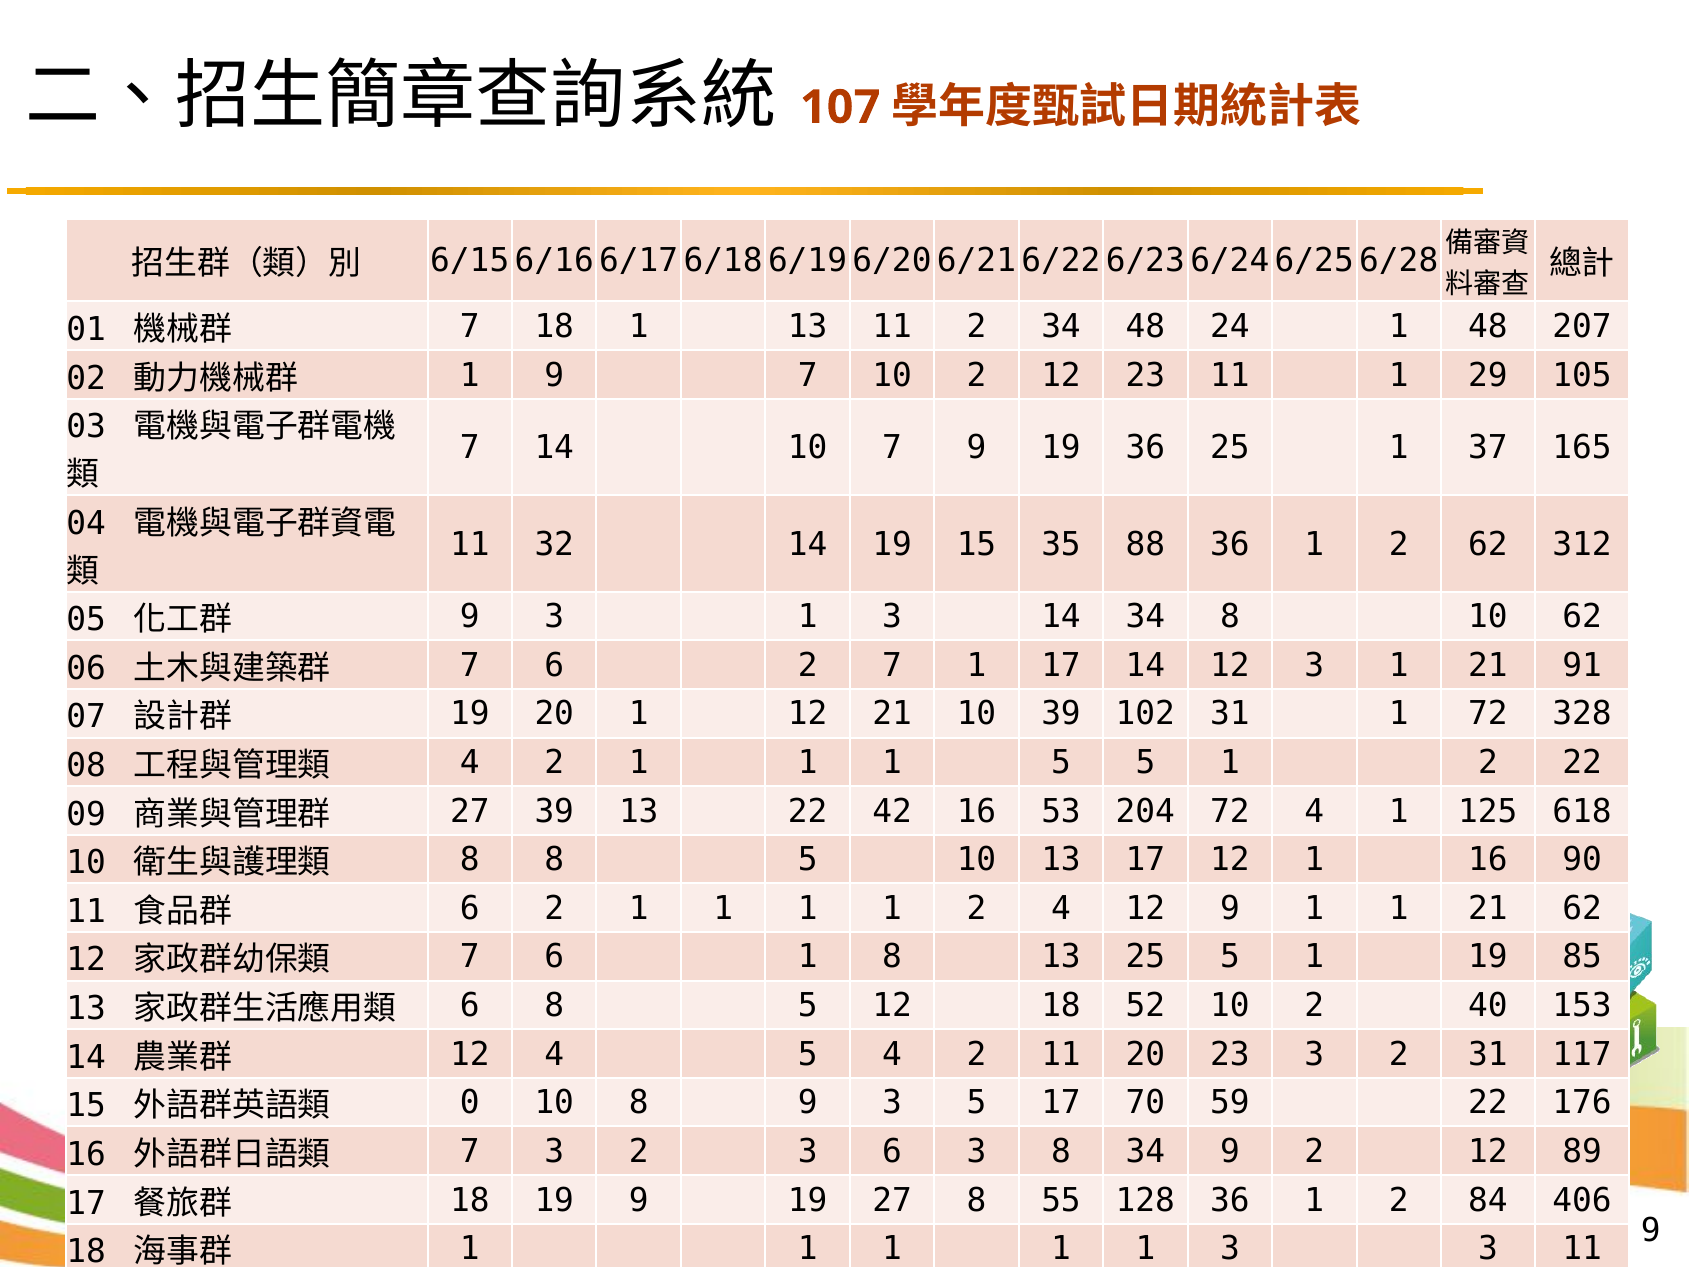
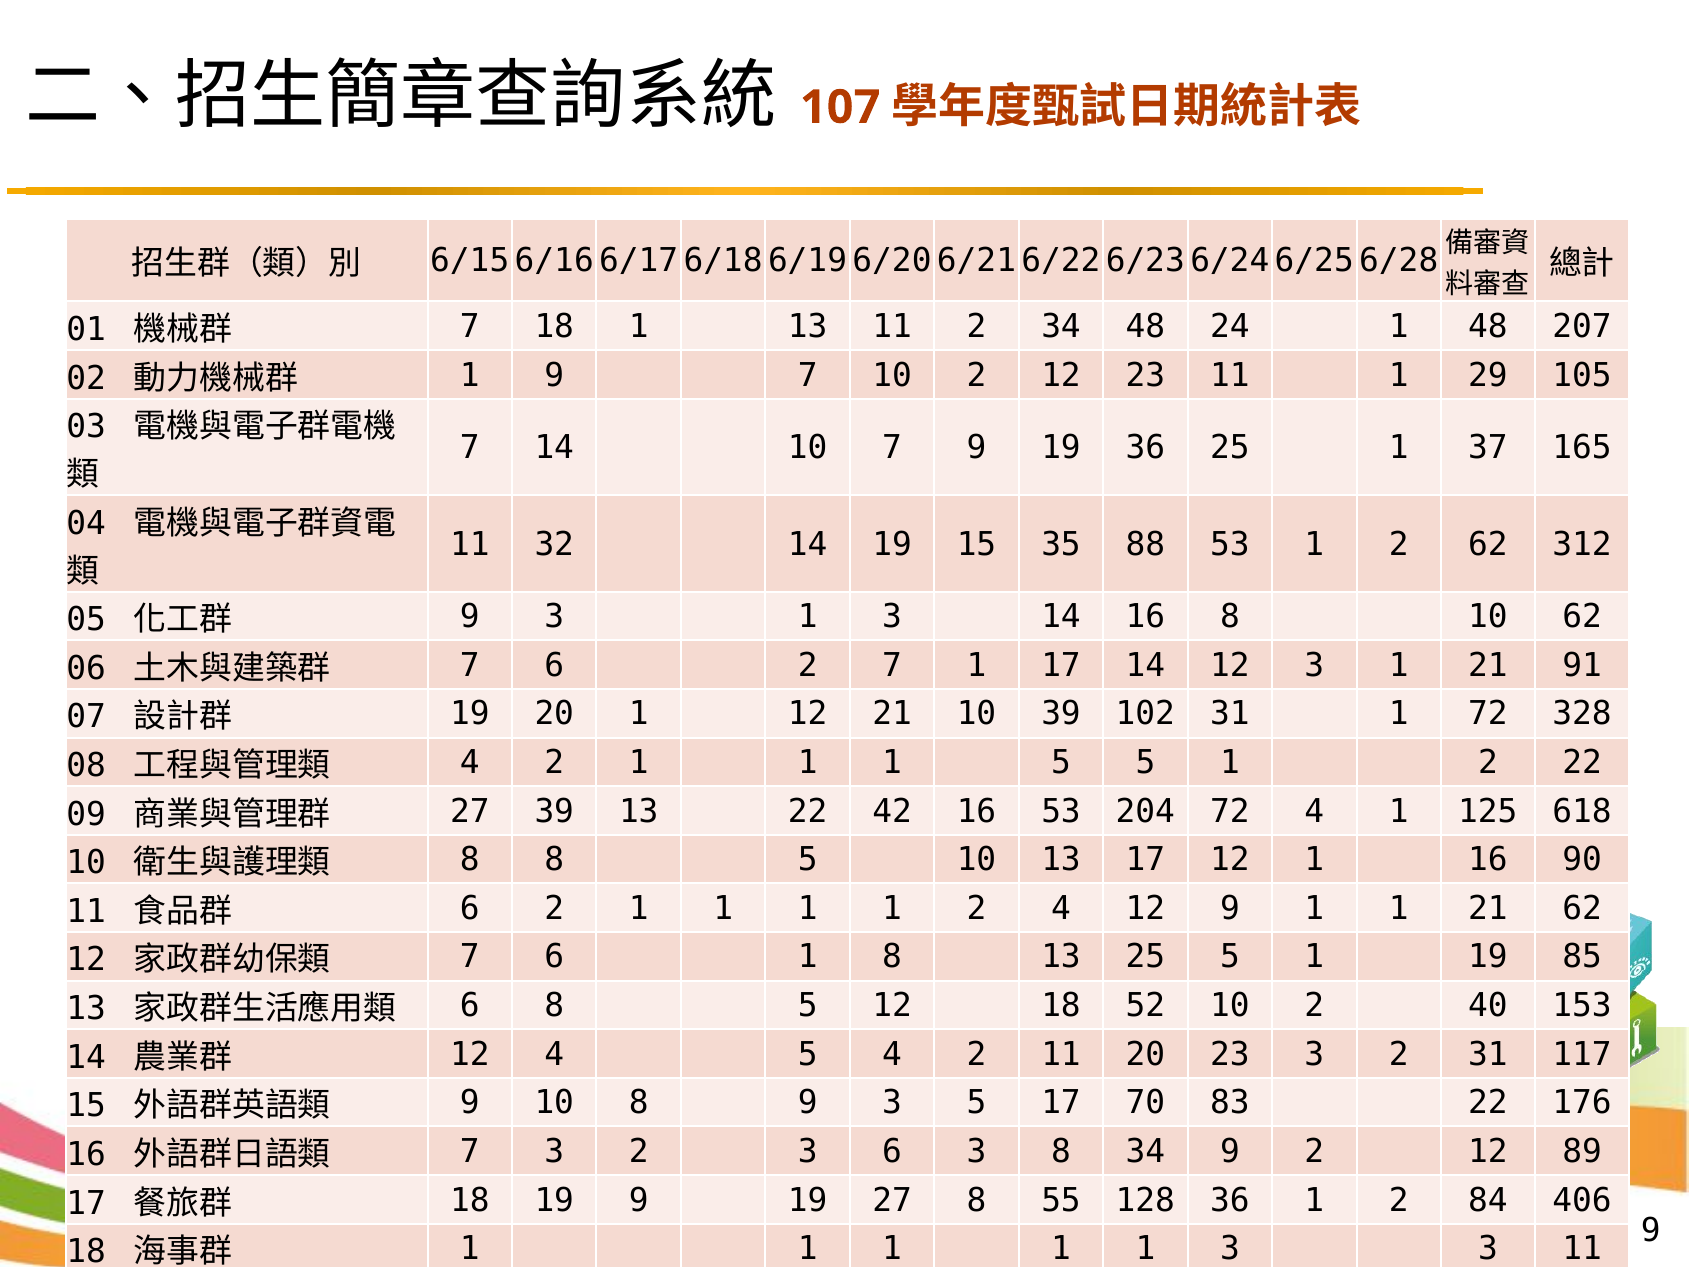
88 36: 36 -> 53
14 34: 34 -> 16
0 at (470, 1103): 0 -> 9
59: 59 -> 83
